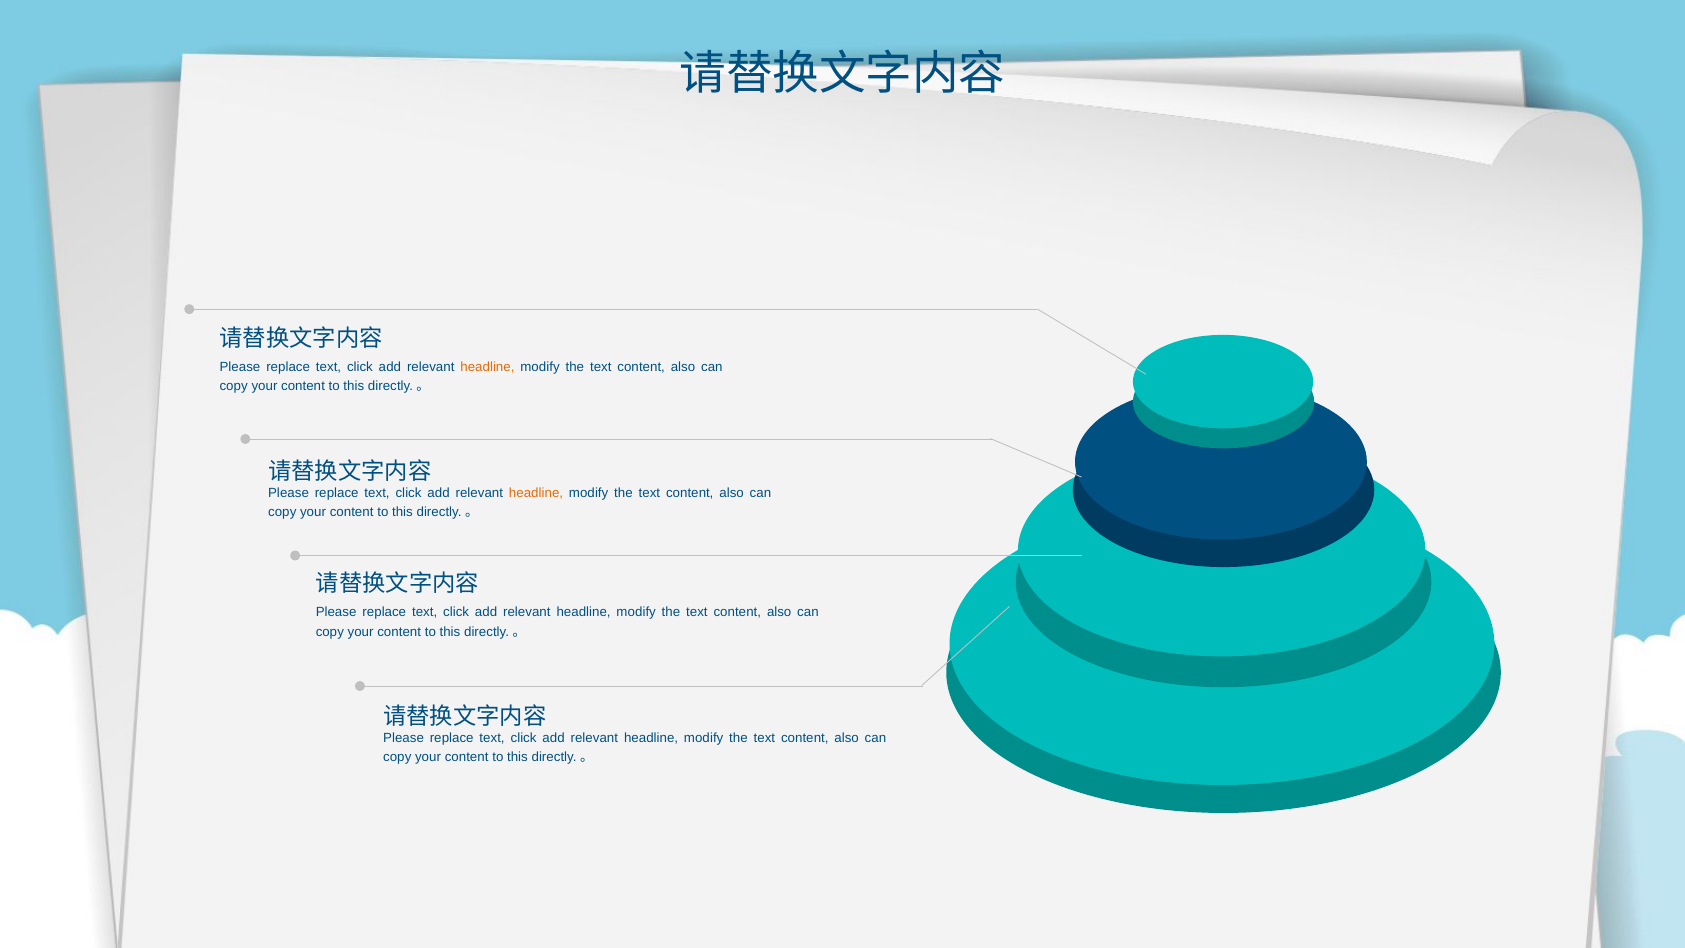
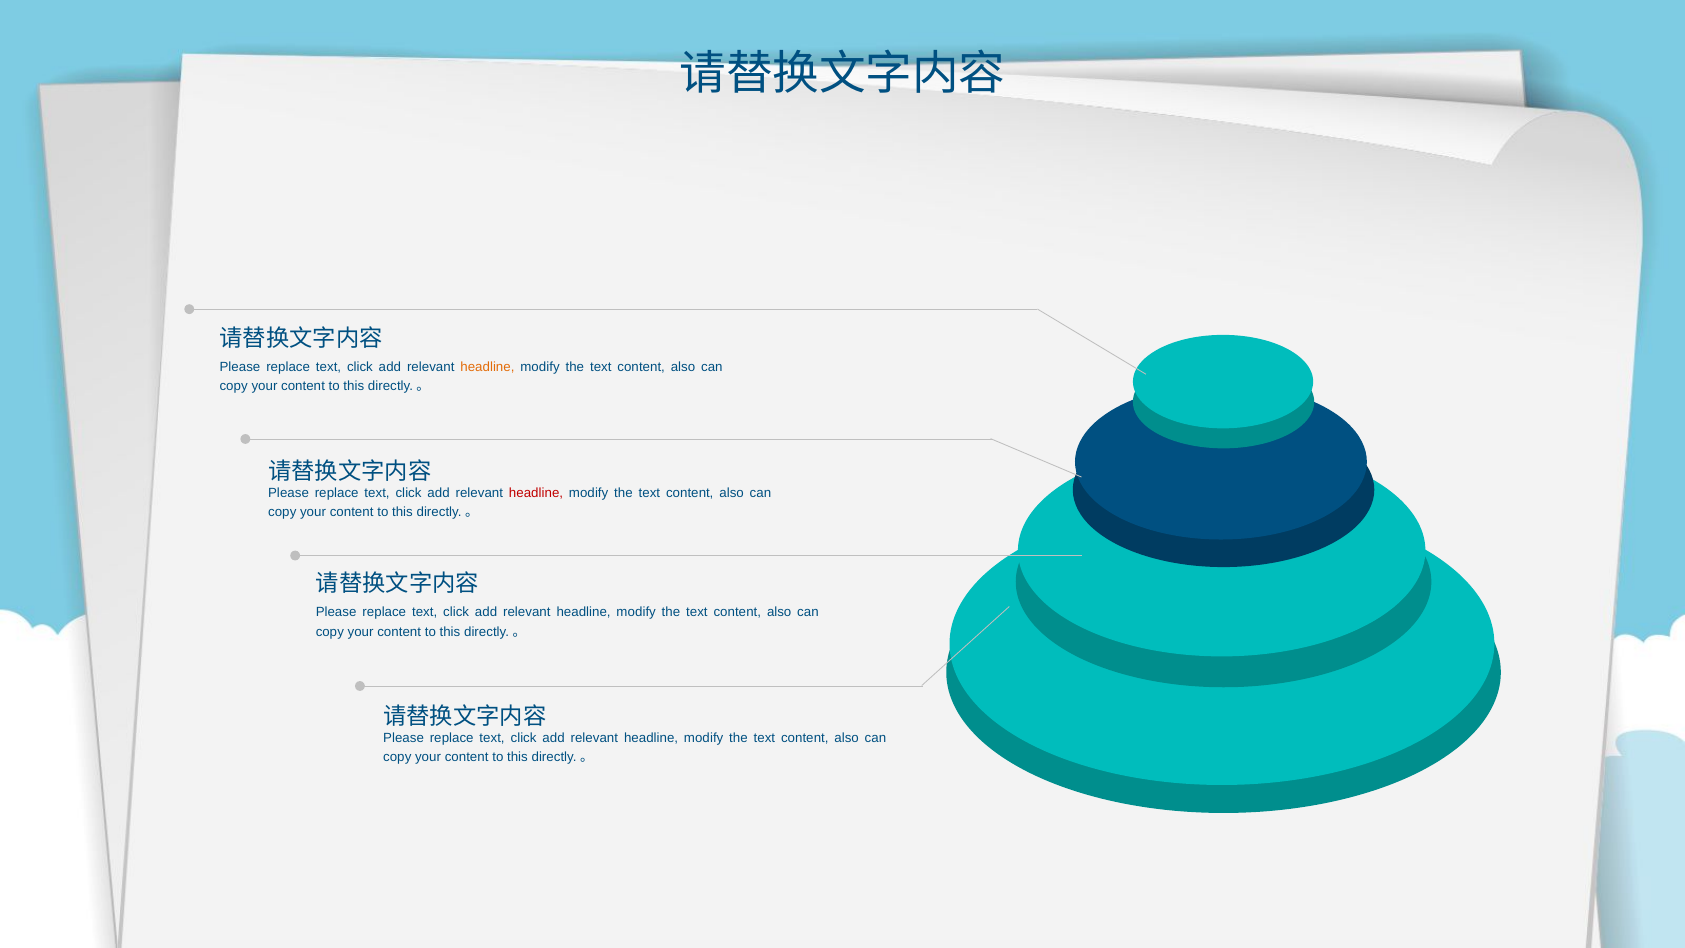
headline at (536, 493) colour: orange -> red
